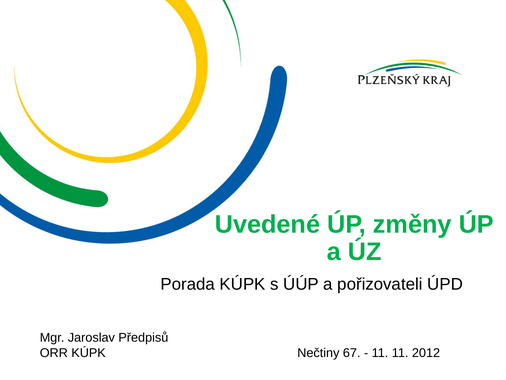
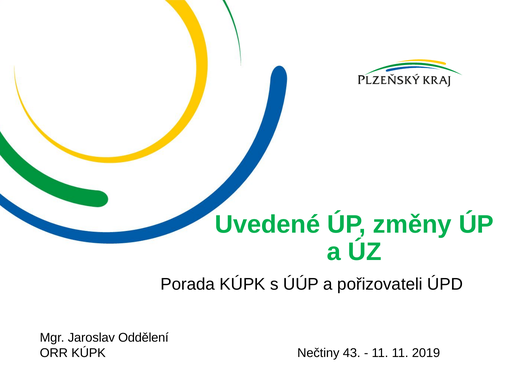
Předpisů: Předpisů -> Oddělení
67: 67 -> 43
2012: 2012 -> 2019
